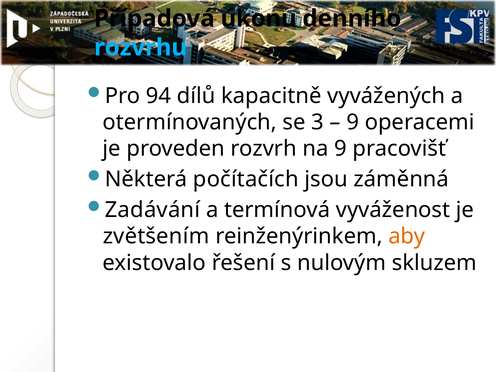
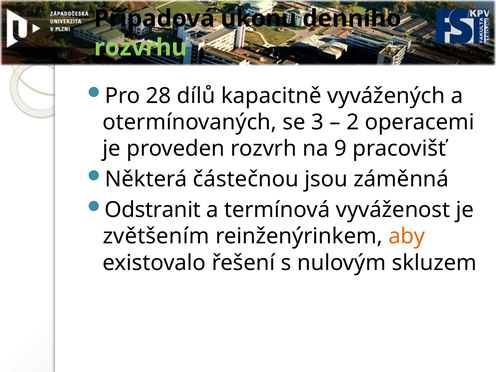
rozvrhu colour: light blue -> light green
94: 94 -> 28
9 at (353, 122): 9 -> 2
počítačích: počítačích -> částečnou
Zadávání: Zadávání -> Odstranit
